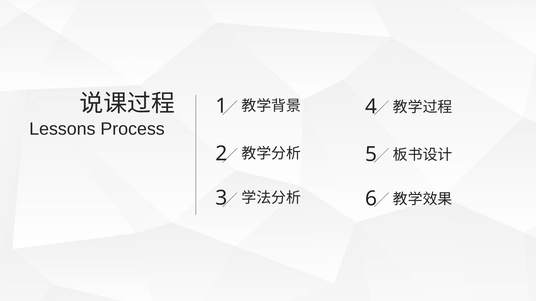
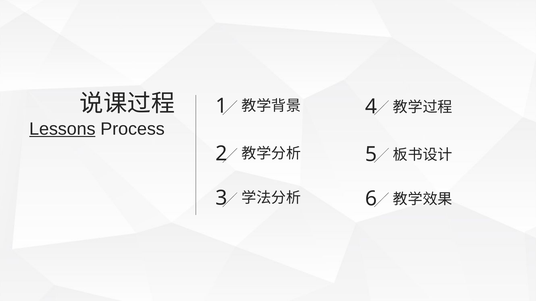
Lessons underline: none -> present
